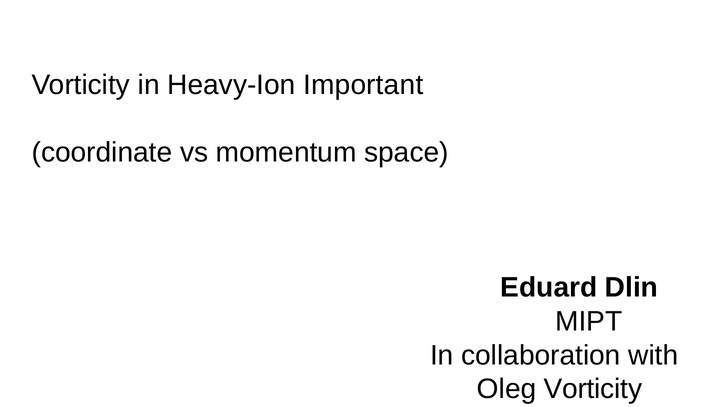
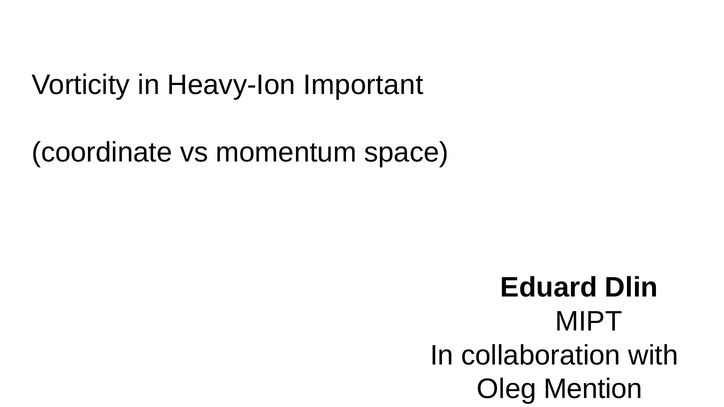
Oleg Vorticity: Vorticity -> Mention
